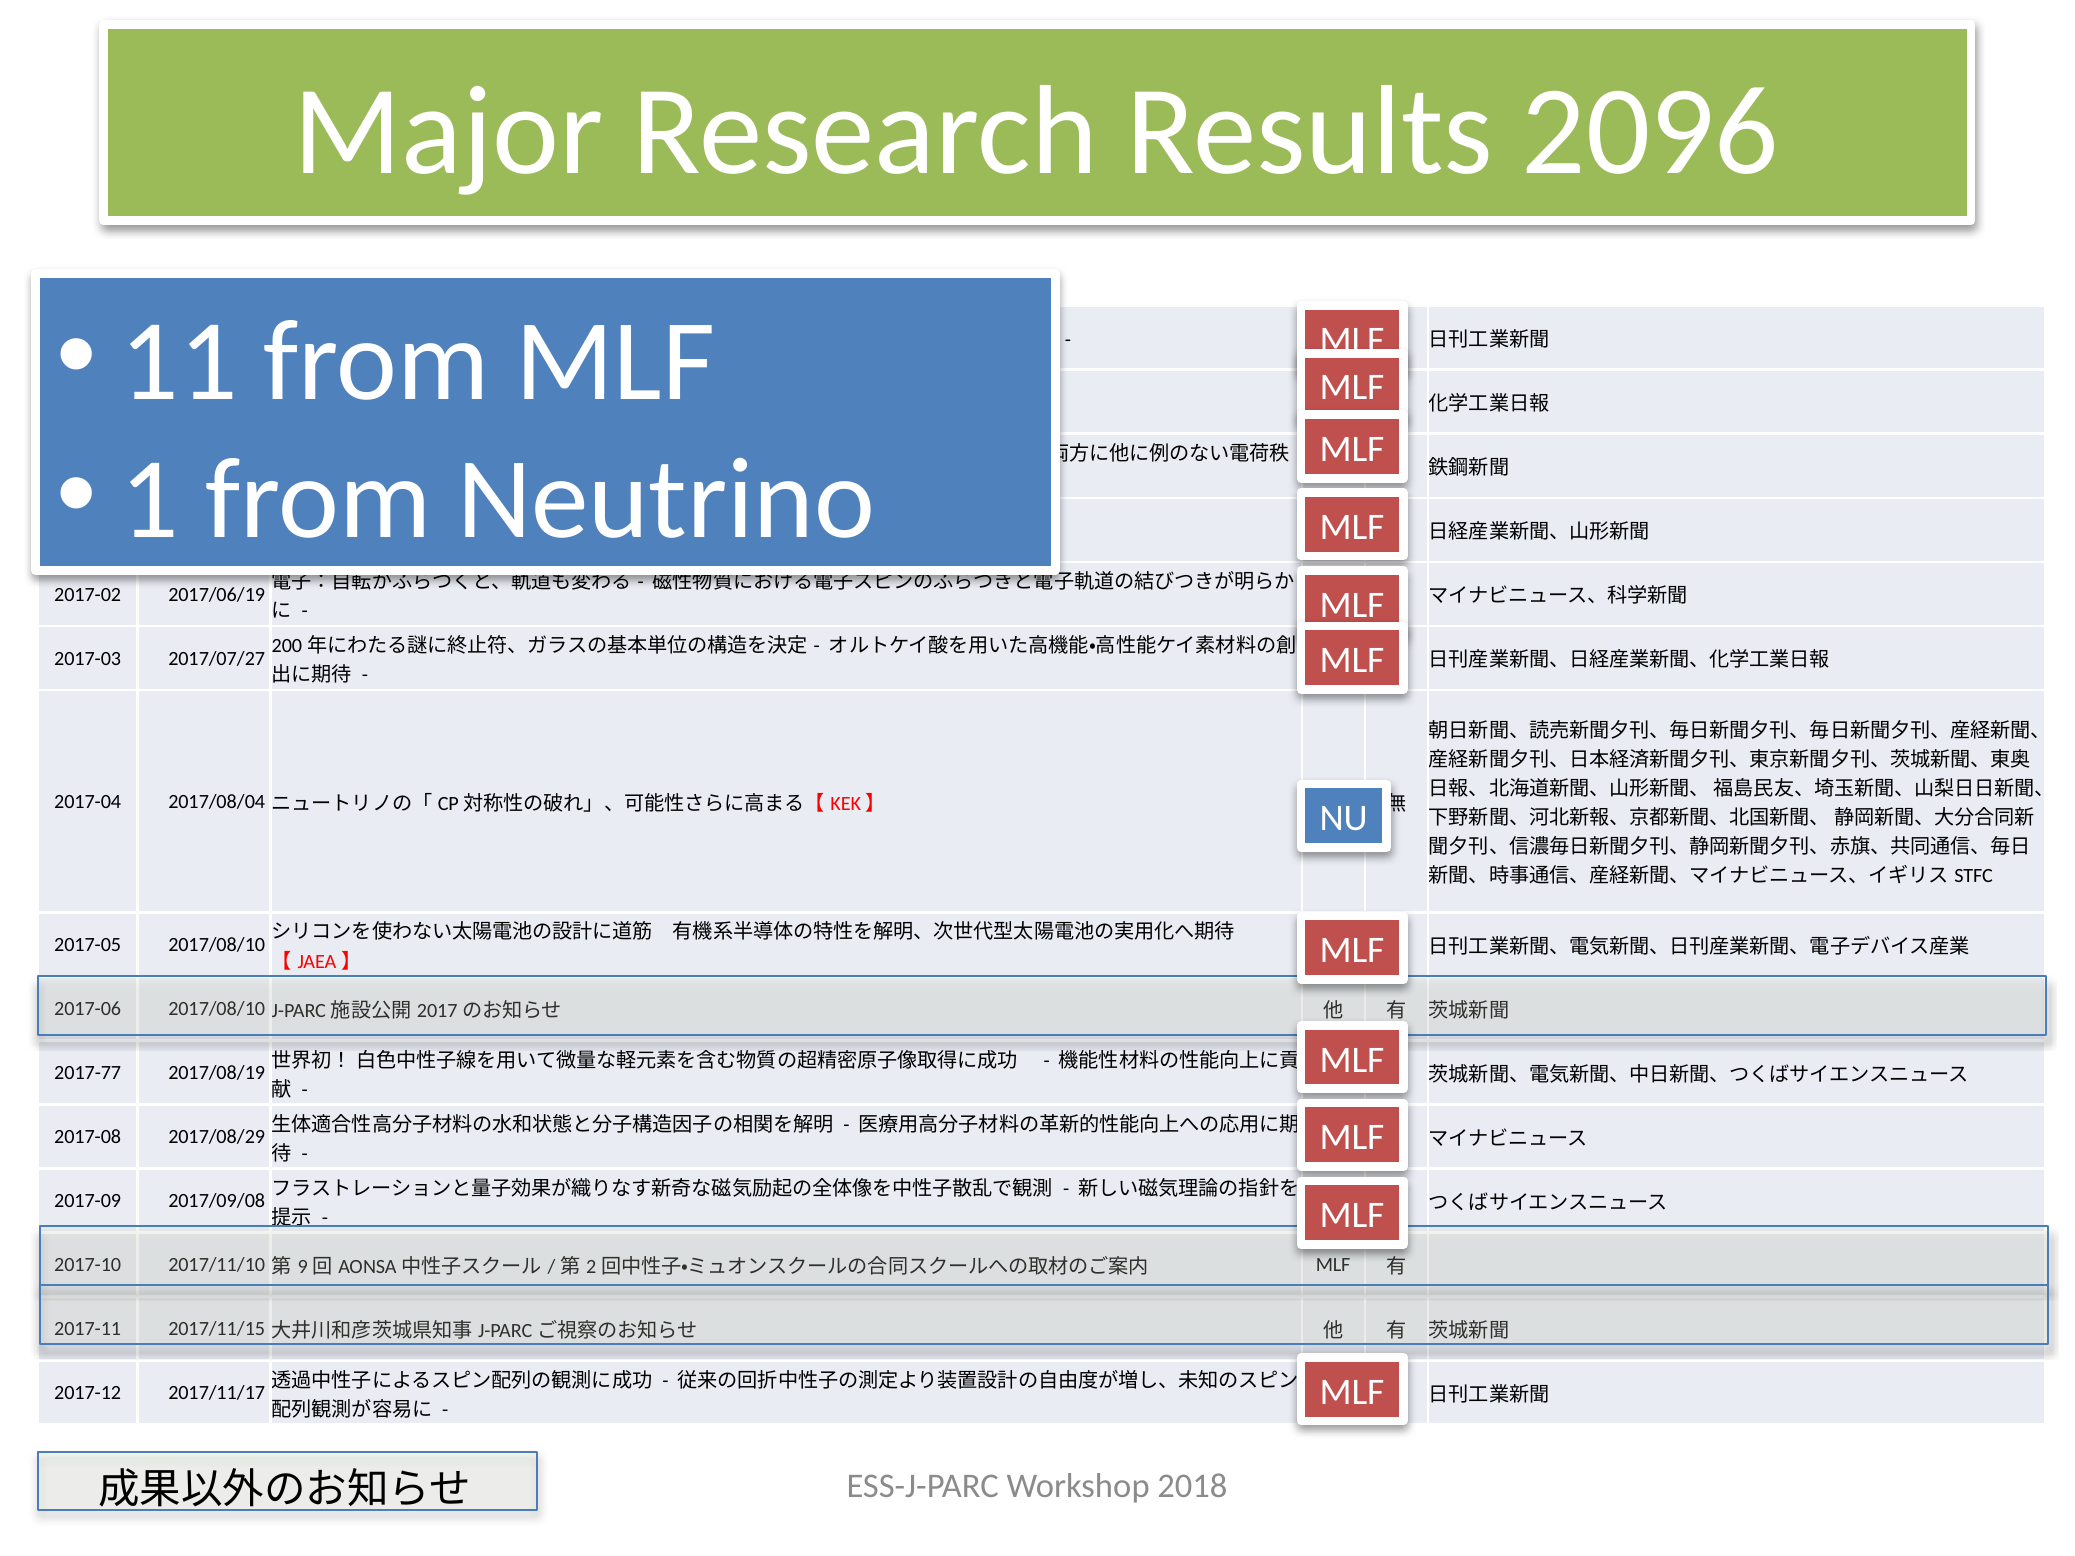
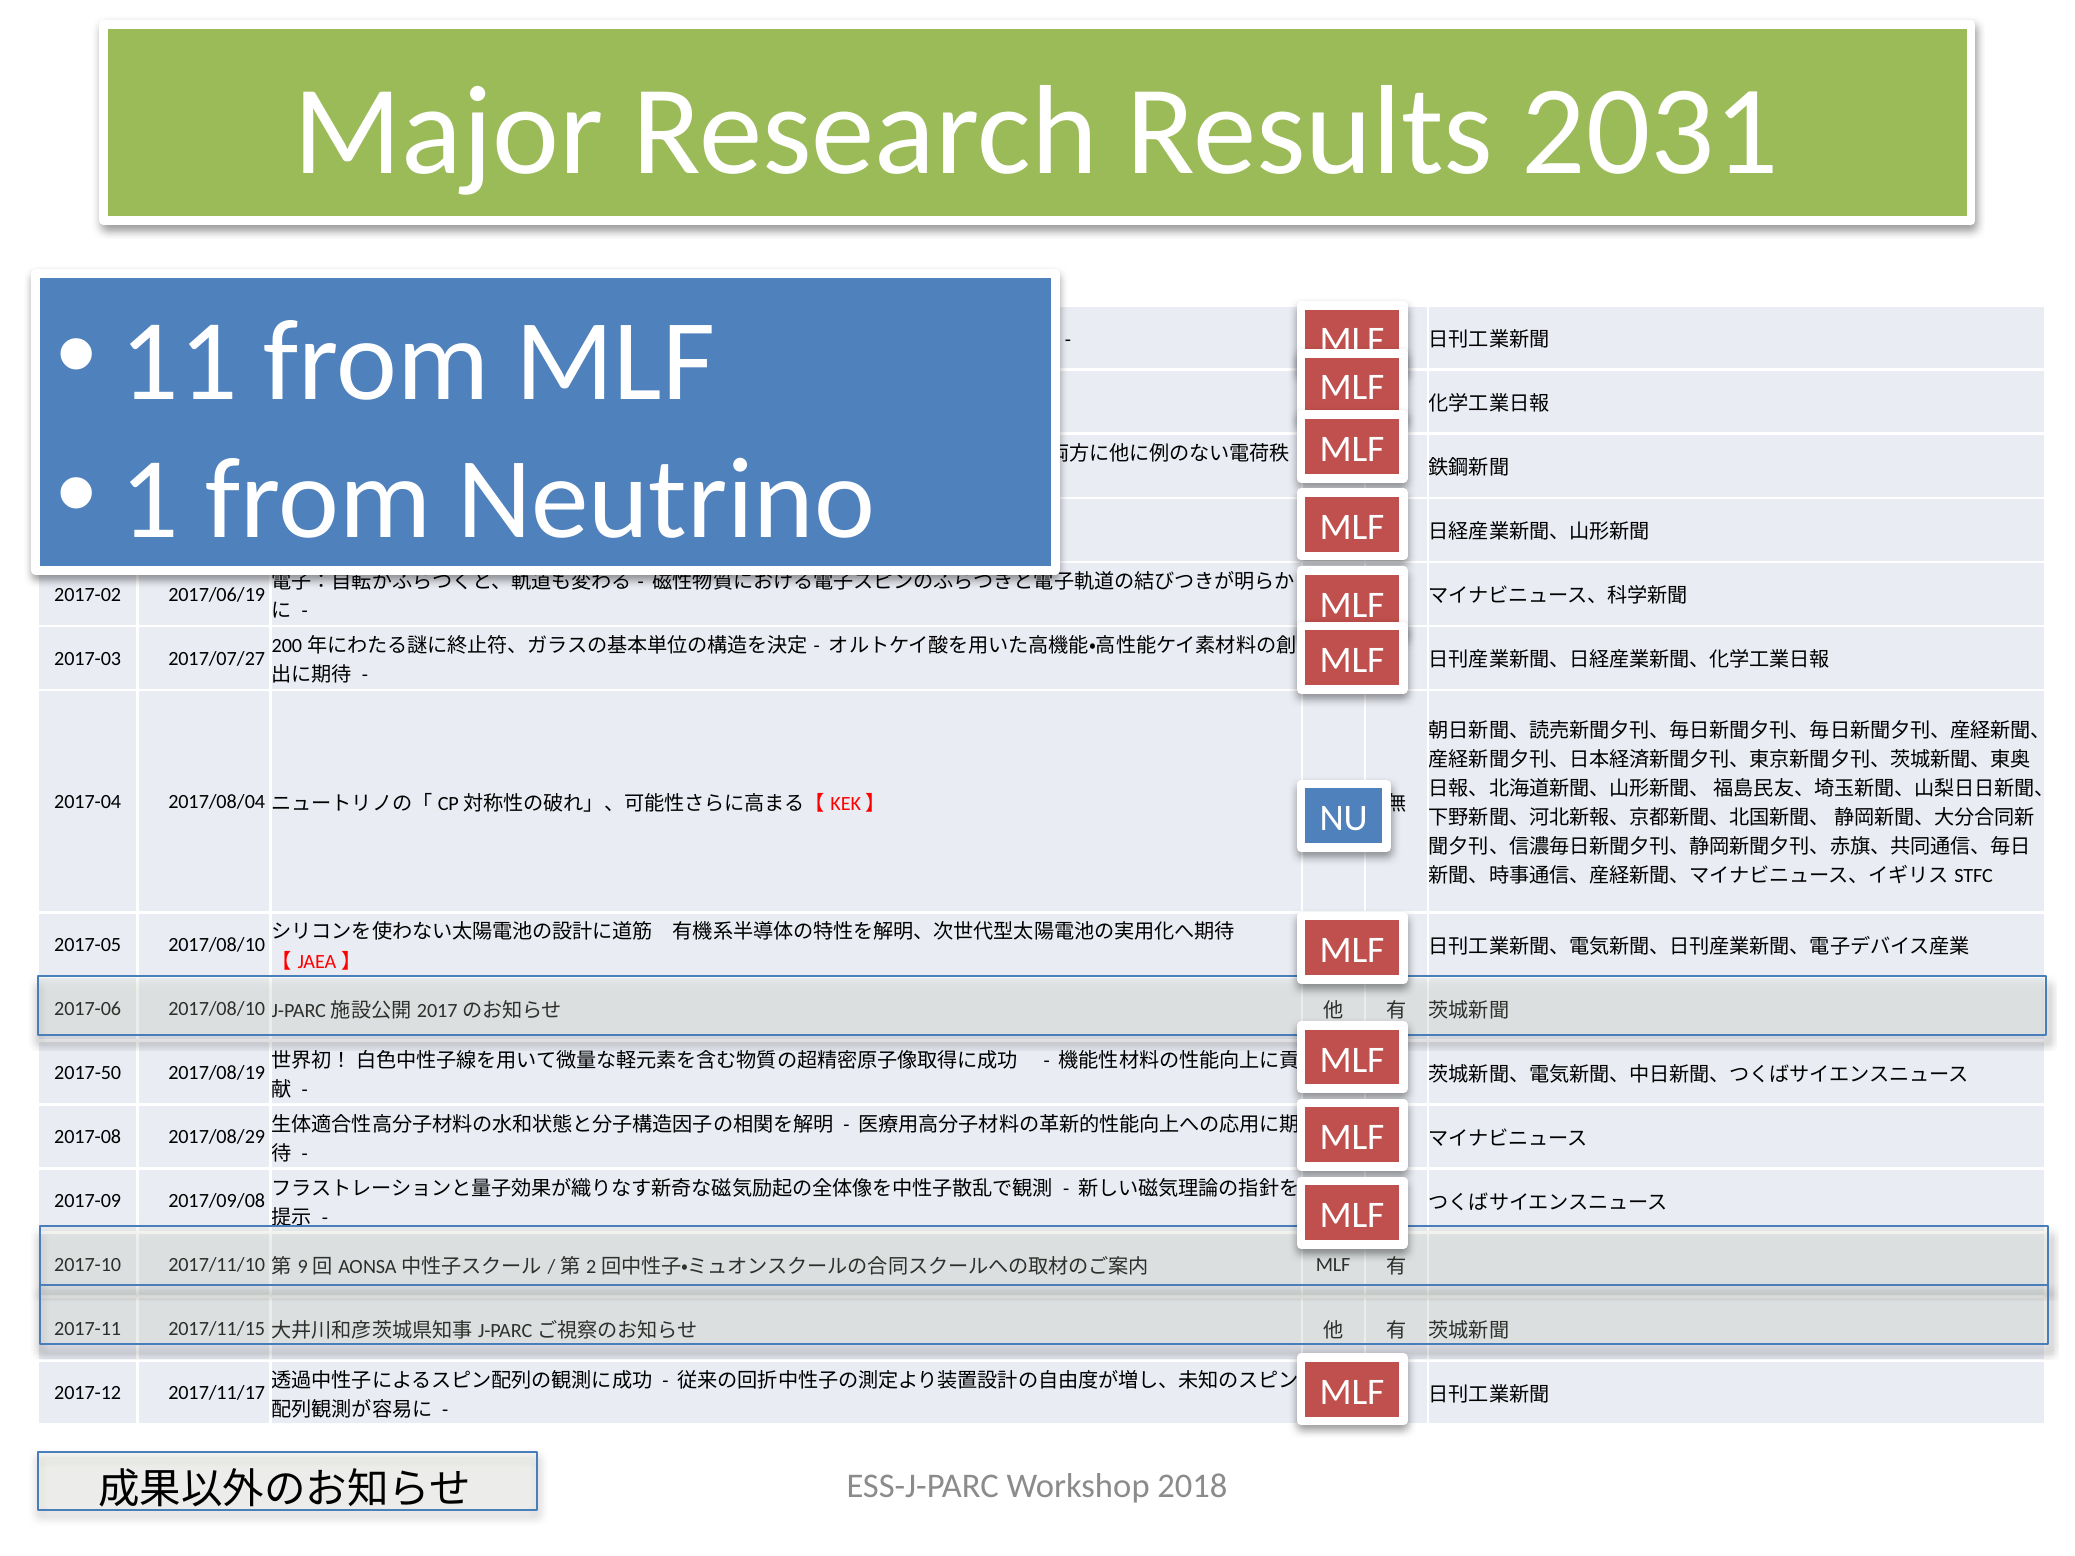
2096: 2096 -> 2031
2017-77: 2017-77 -> 2017-50
